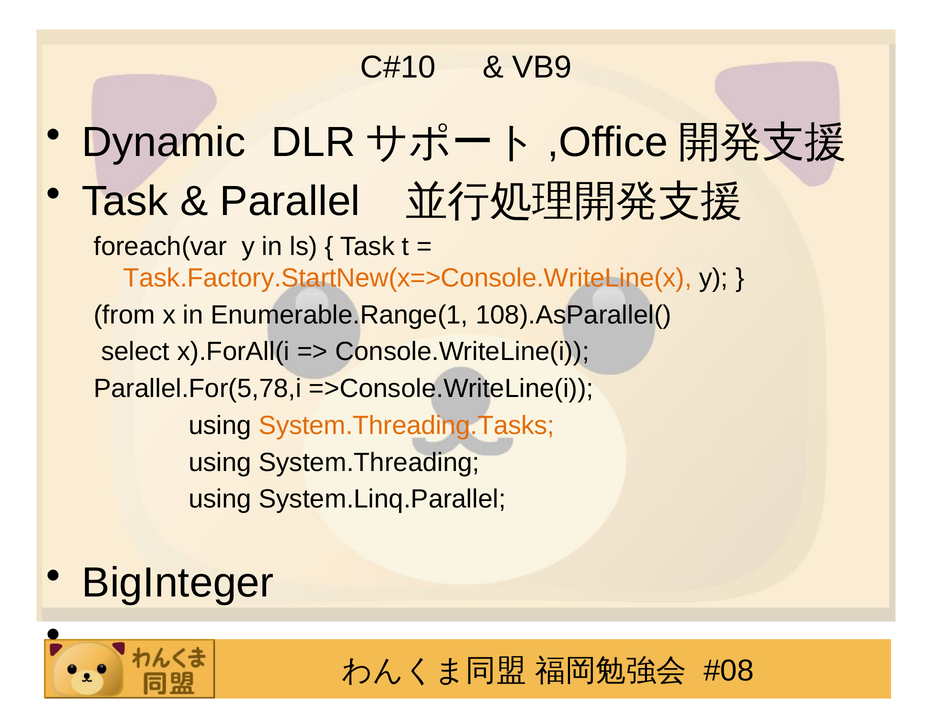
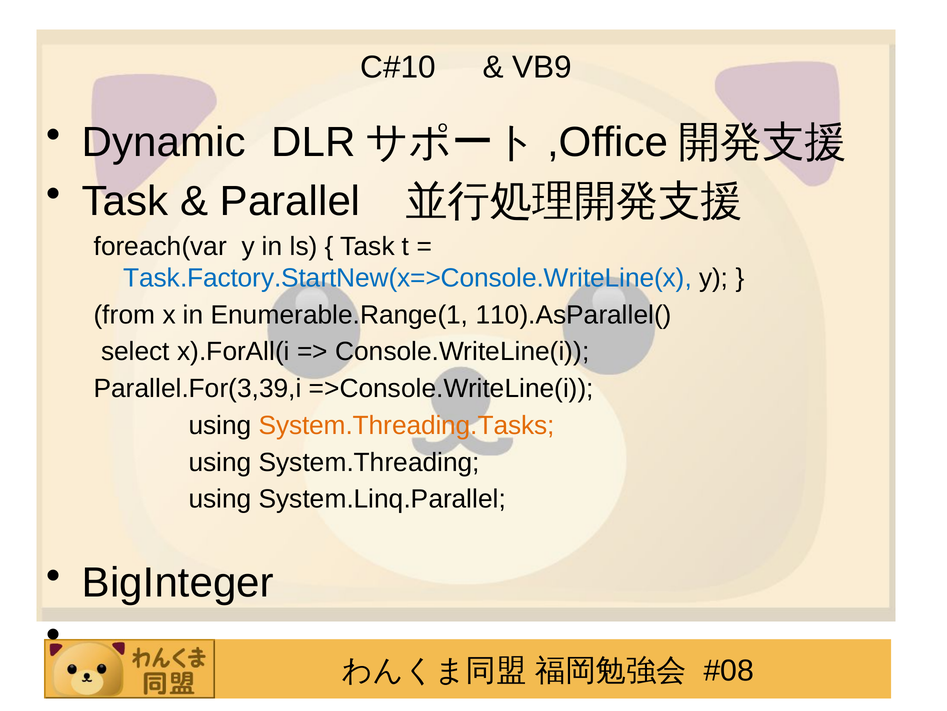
Task.Factory.StartNew(x=>Console.WriteLine(x colour: orange -> blue
108).AsParallel(: 108).AsParallel( -> 110).AsParallel(
Parallel.For(5,78,i: Parallel.For(5,78,i -> Parallel.For(3,39,i
